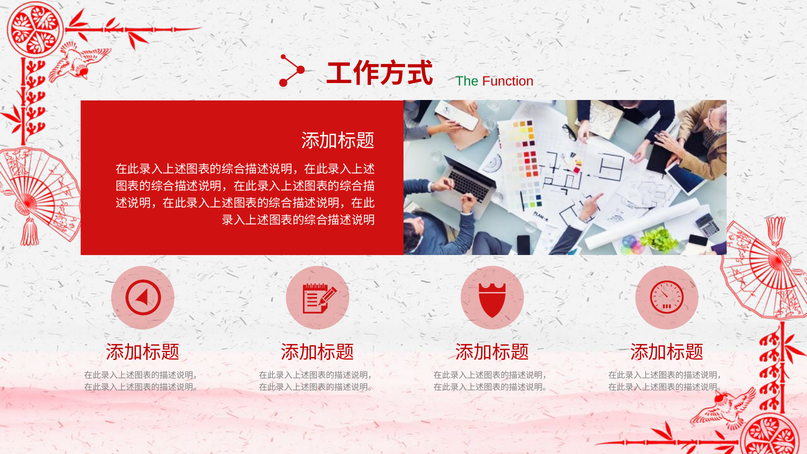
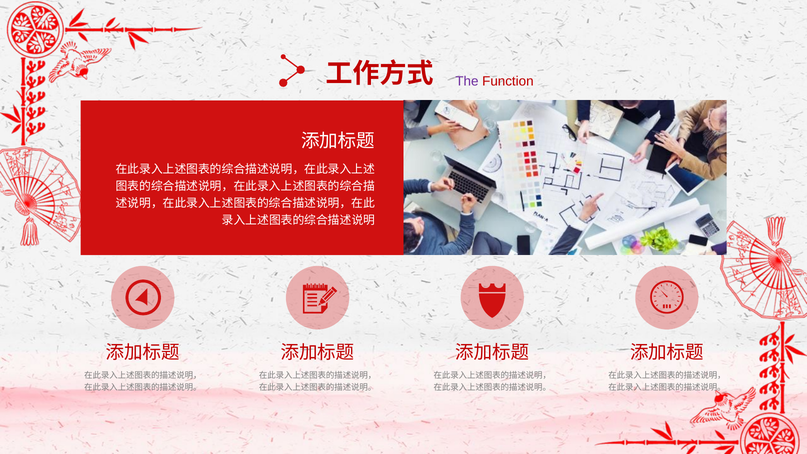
The colour: green -> purple
